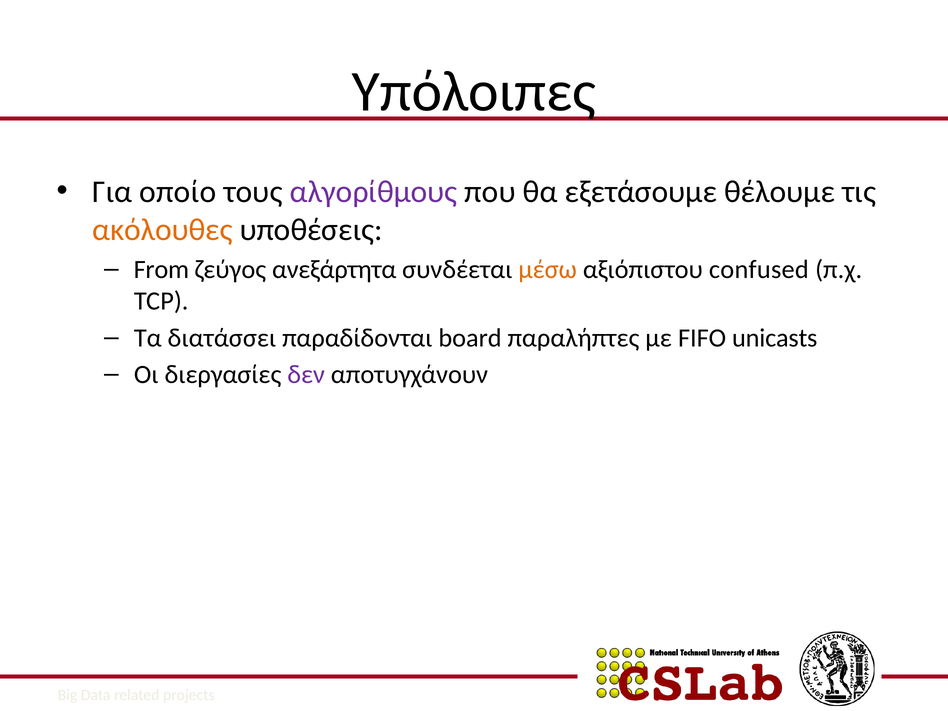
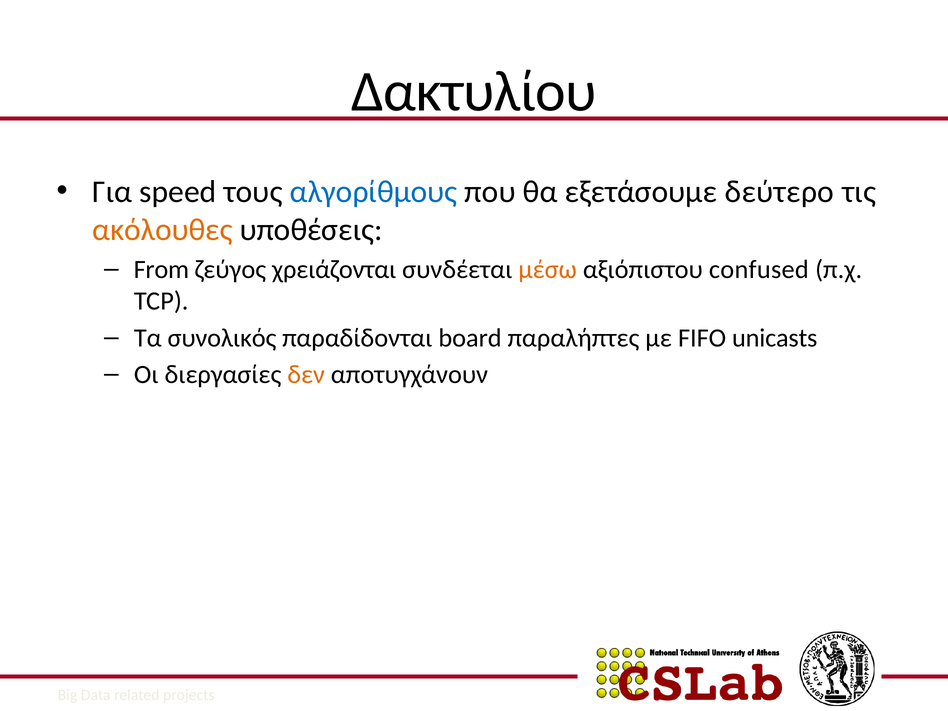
Υπόλοιπες: Υπόλοιπες -> Δακτυλίου
οποίο: οποίο -> speed
αλγορίθμους colour: purple -> blue
θέλουμε: θέλουμε -> δεύτερο
ανεξάρτητα: ανεξάρτητα -> χρειάζονται
διατάσσει: διατάσσει -> συνολικός
δεν colour: purple -> orange
